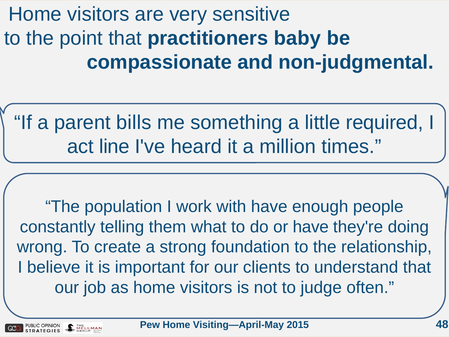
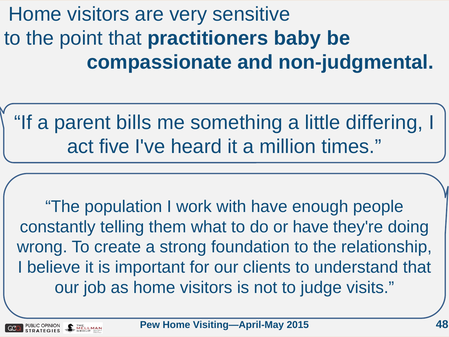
required: required -> differing
line: line -> five
often: often -> visits
